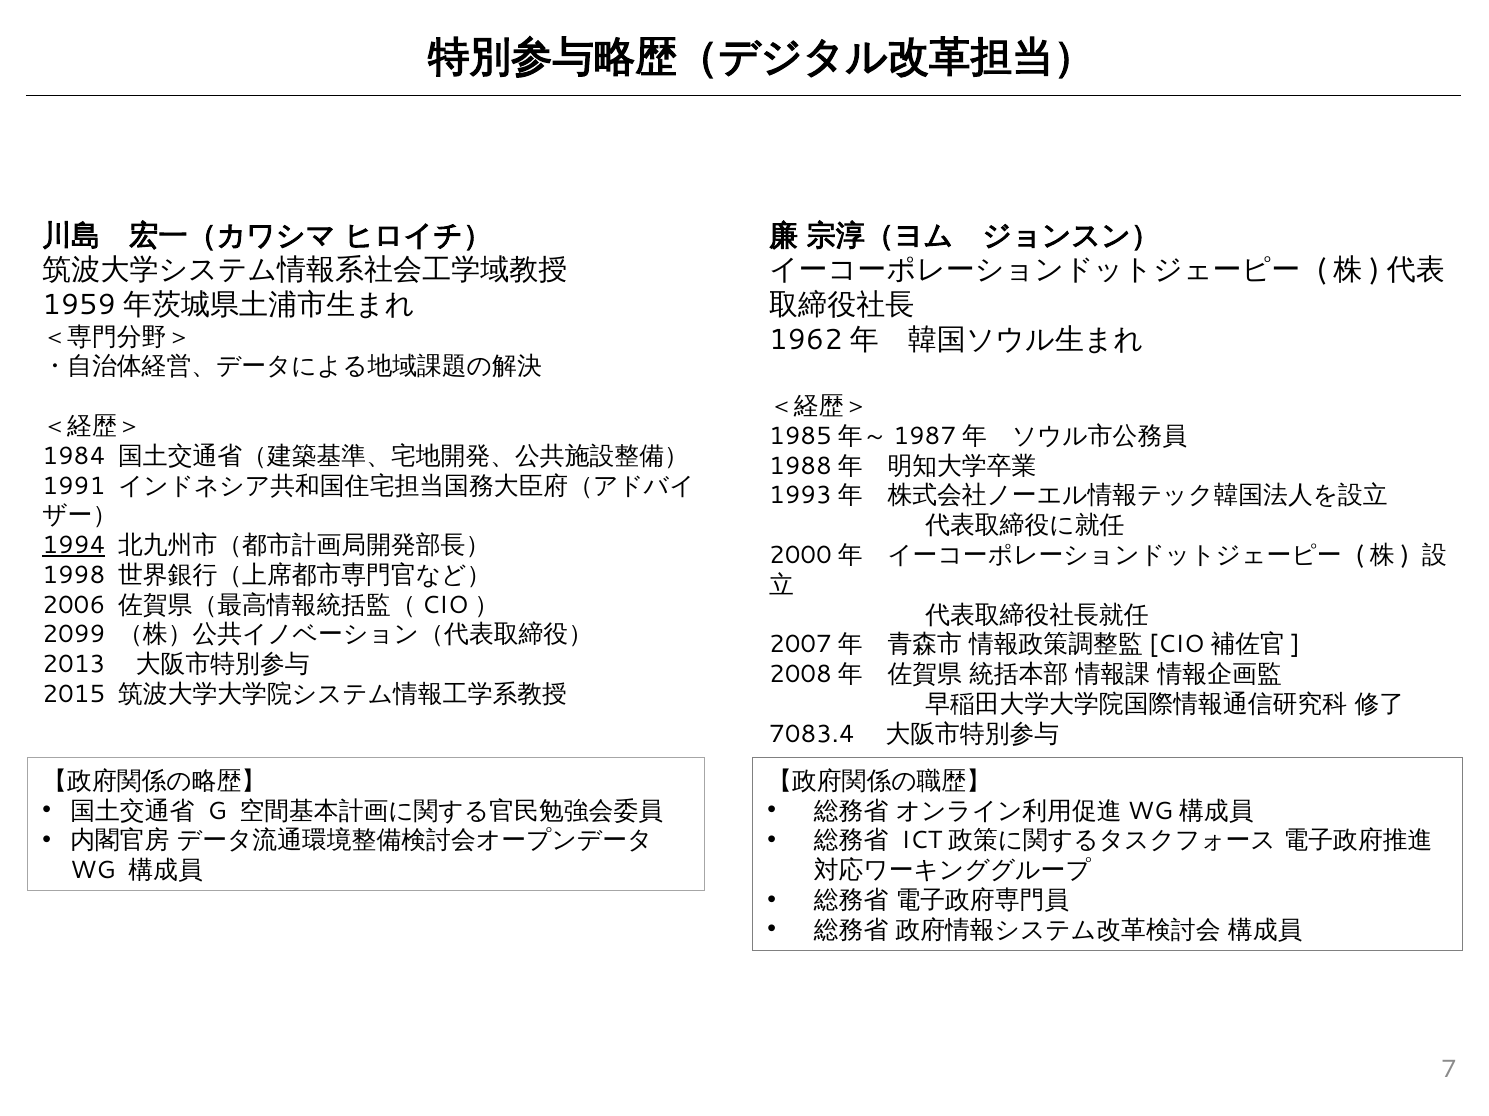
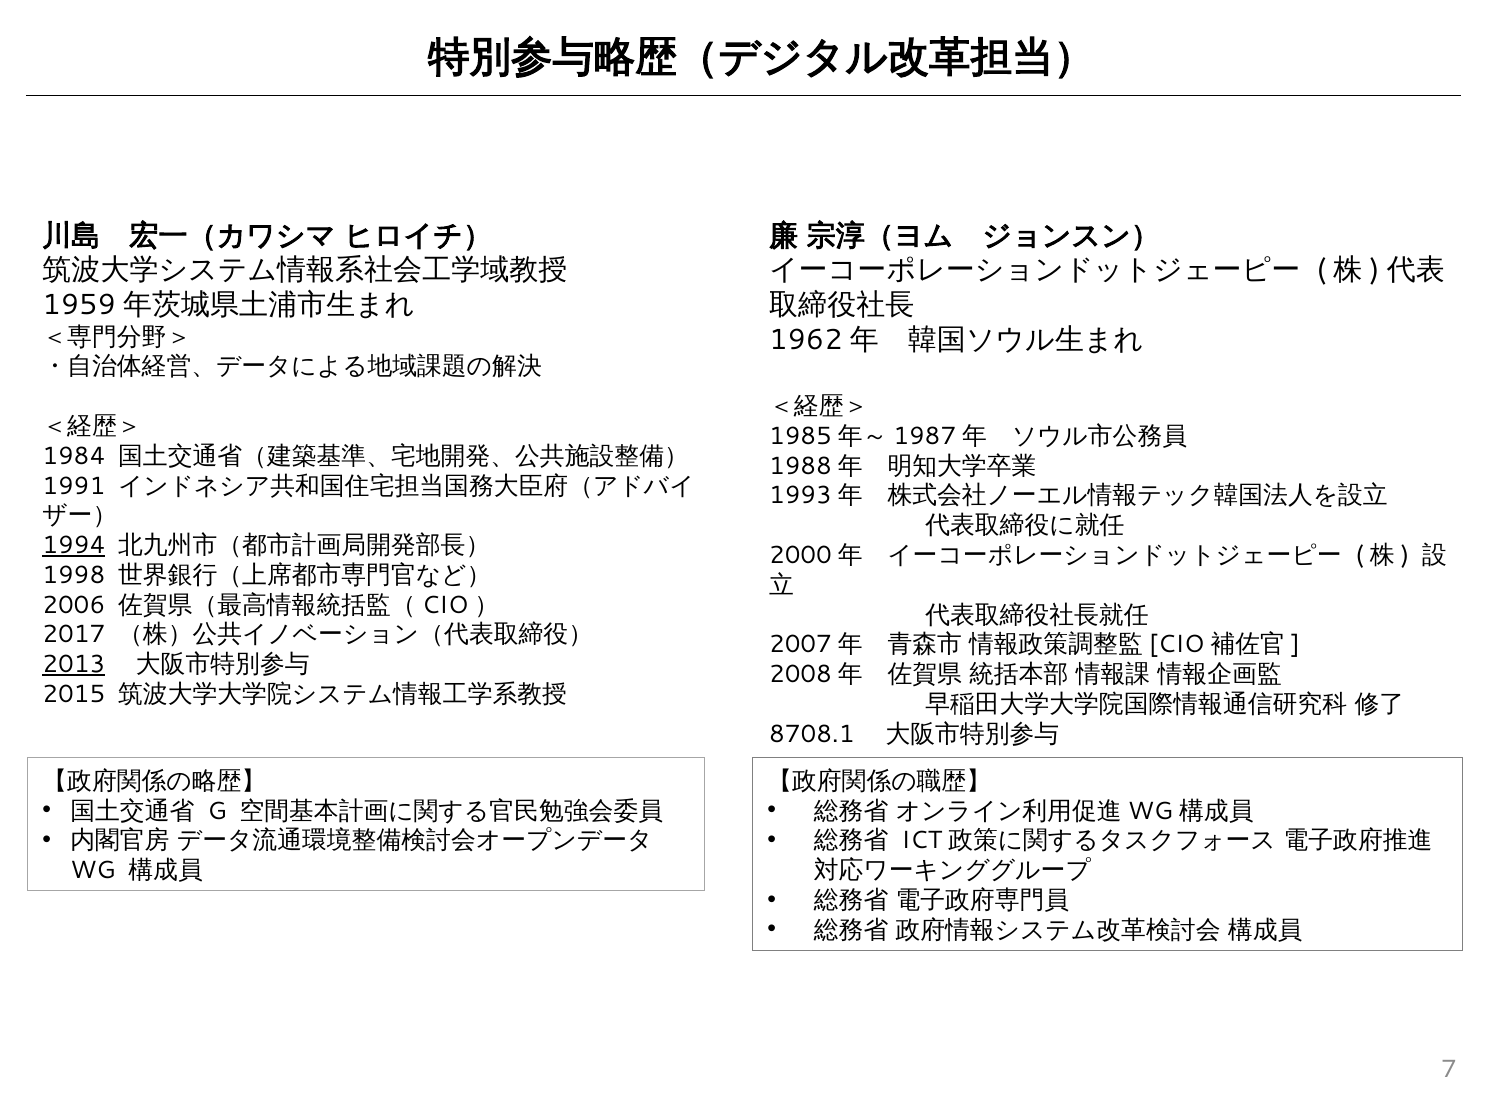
2099: 2099 -> 2017
2013 underline: none -> present
7083.4: 7083.4 -> 8708.1
